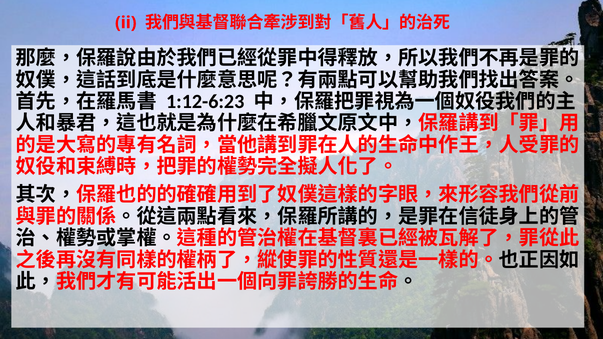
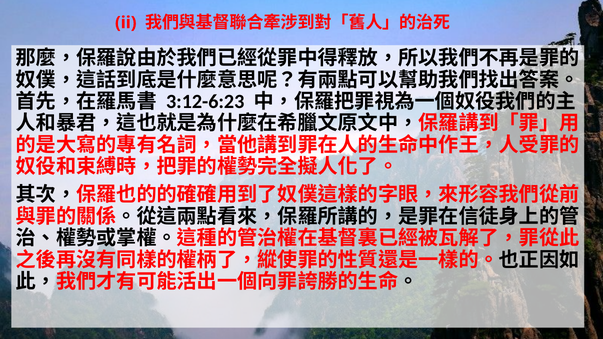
1:12-6:23: 1:12-6:23 -> 3:12-6:23
